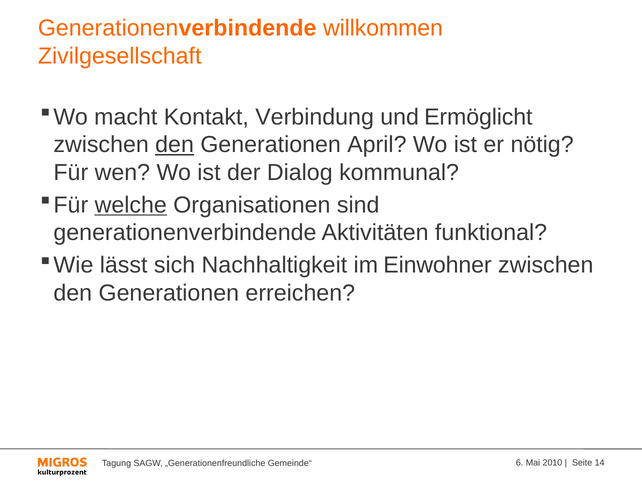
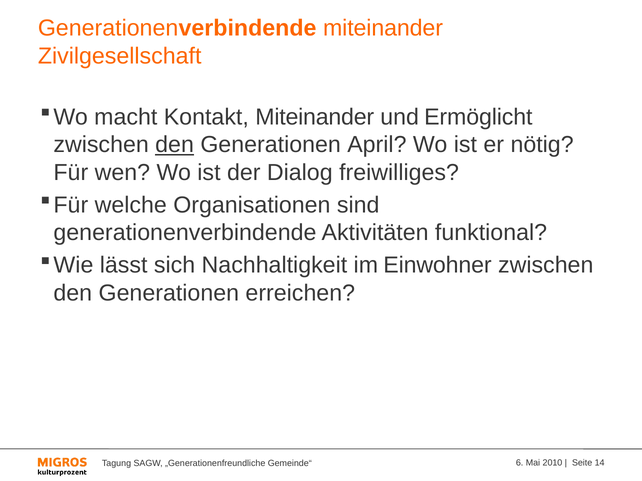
Generationenverbindende willkommen: willkommen -> miteinander
Kontakt Verbindung: Verbindung -> Miteinander
kommunal: kommunal -> freiwilliges
welche underline: present -> none
